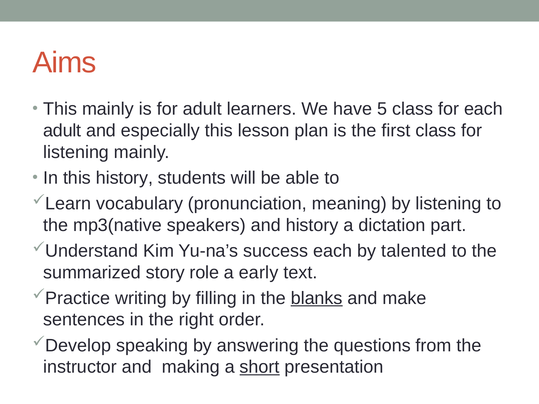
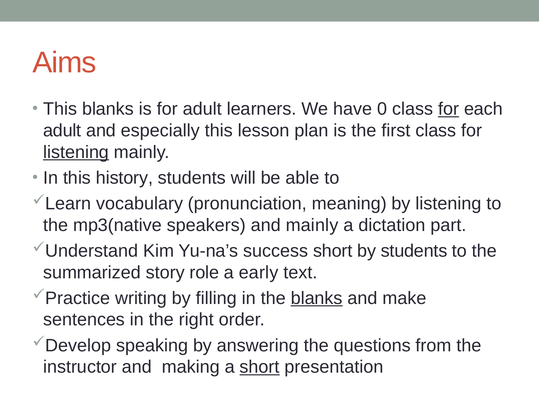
This mainly: mainly -> blanks
5: 5 -> 0
for at (449, 109) underline: none -> present
listening at (76, 152) underline: none -> present
and history: history -> mainly
success each: each -> short
by talented: talented -> students
